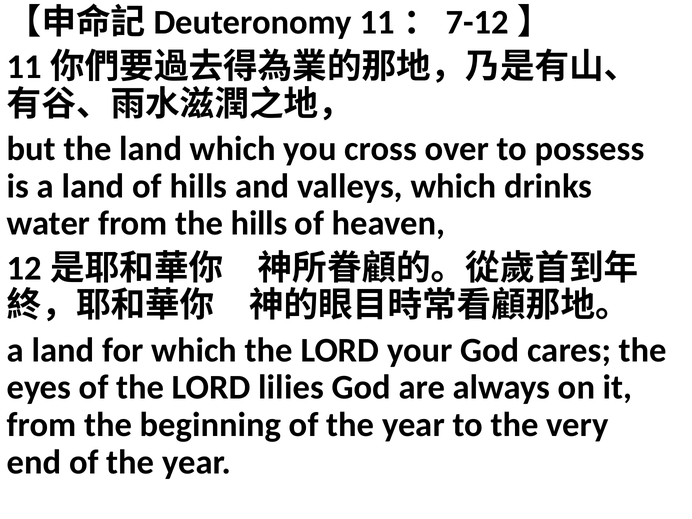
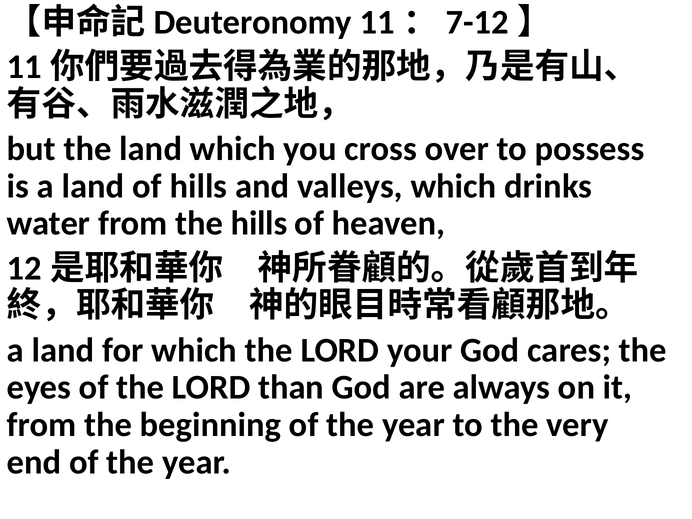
lilies: lilies -> than
